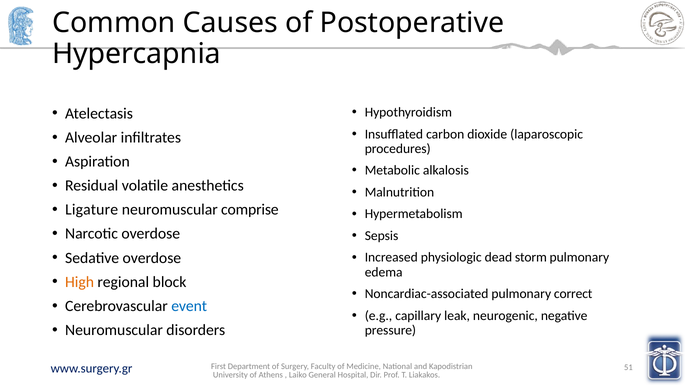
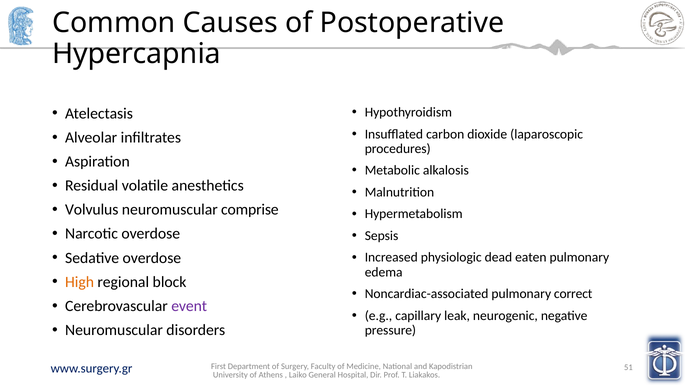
Ligature: Ligature -> Volvulus
storm: storm -> eaten
event colour: blue -> purple
